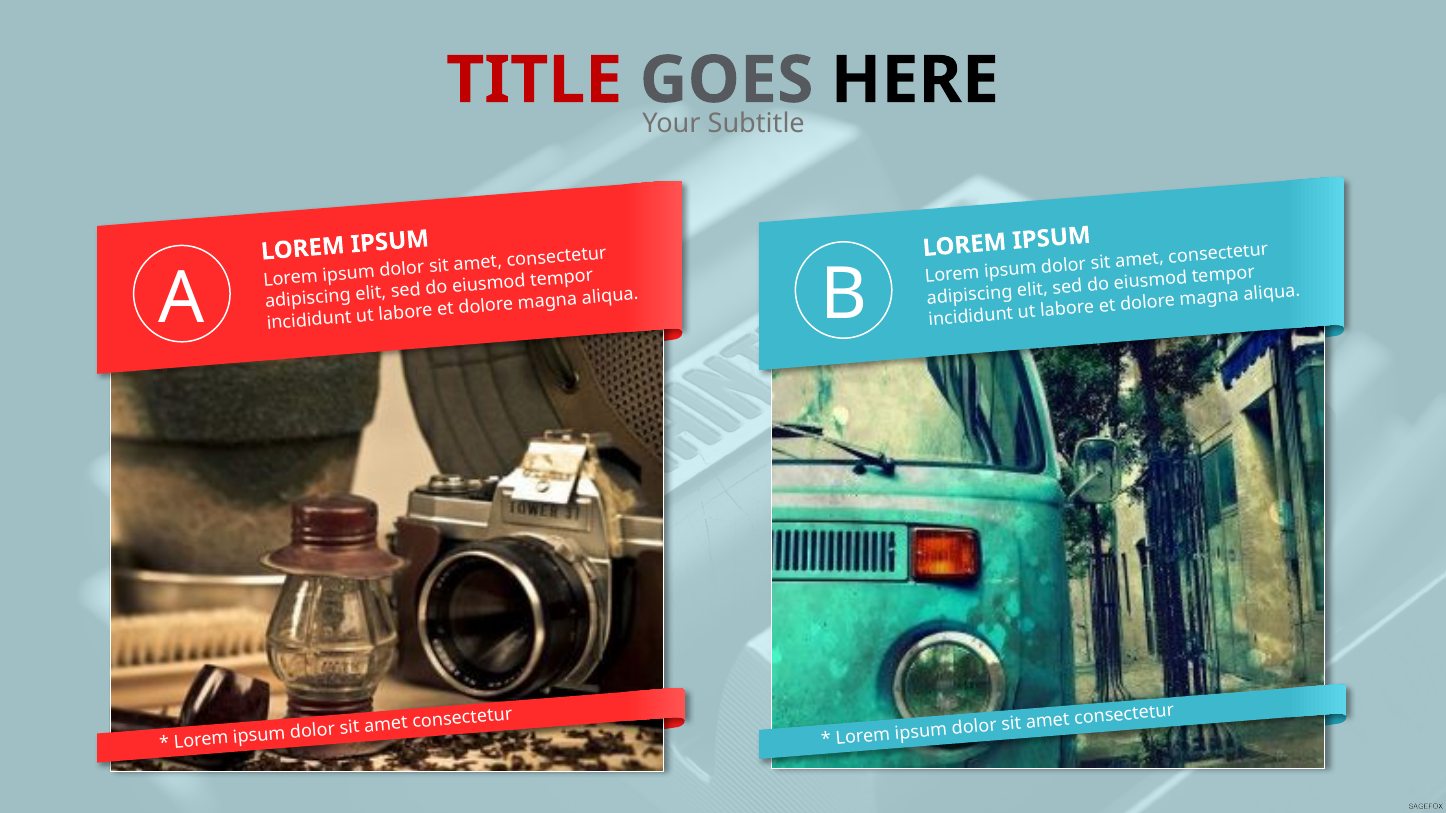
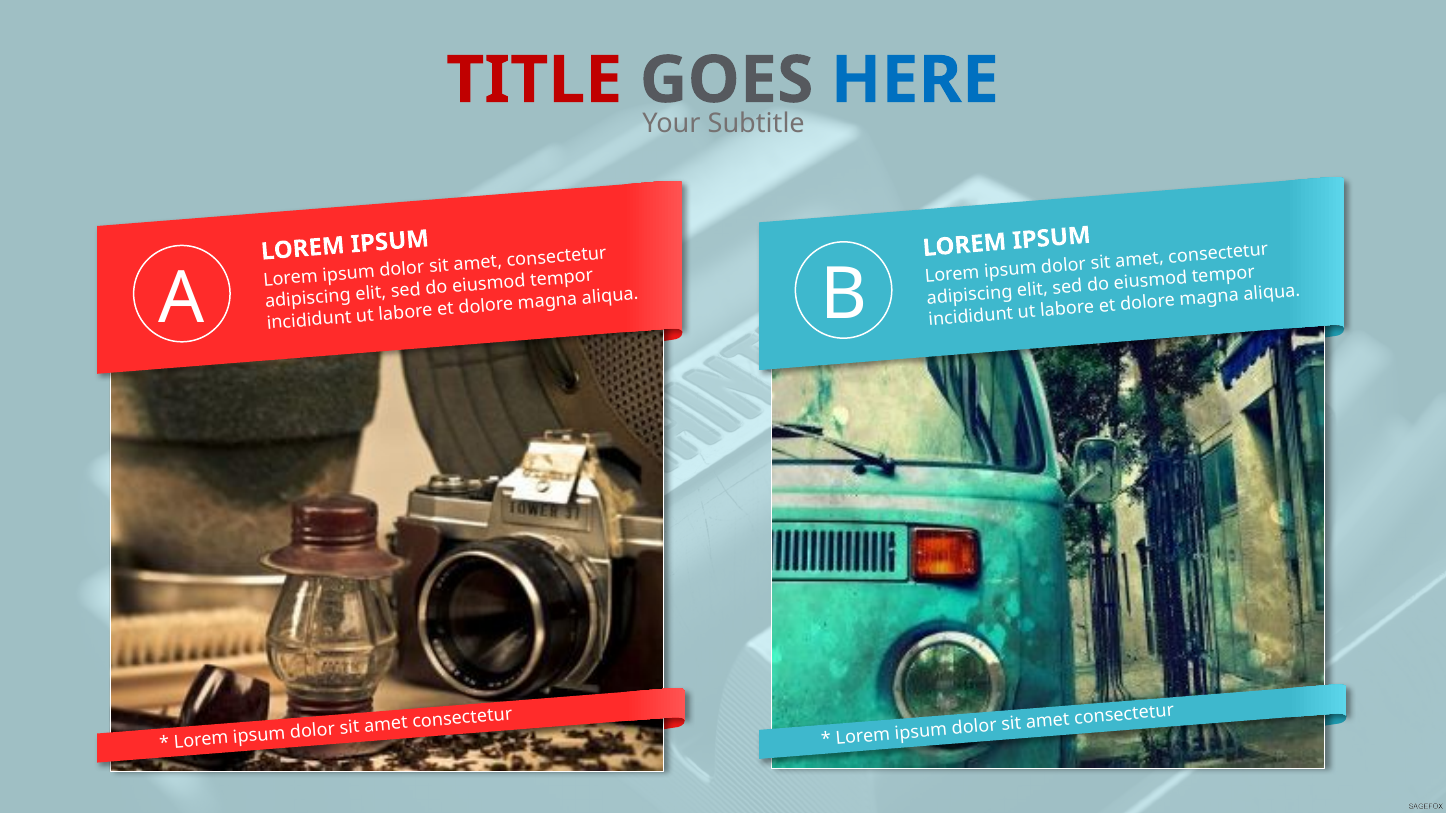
HERE colour: black -> blue
